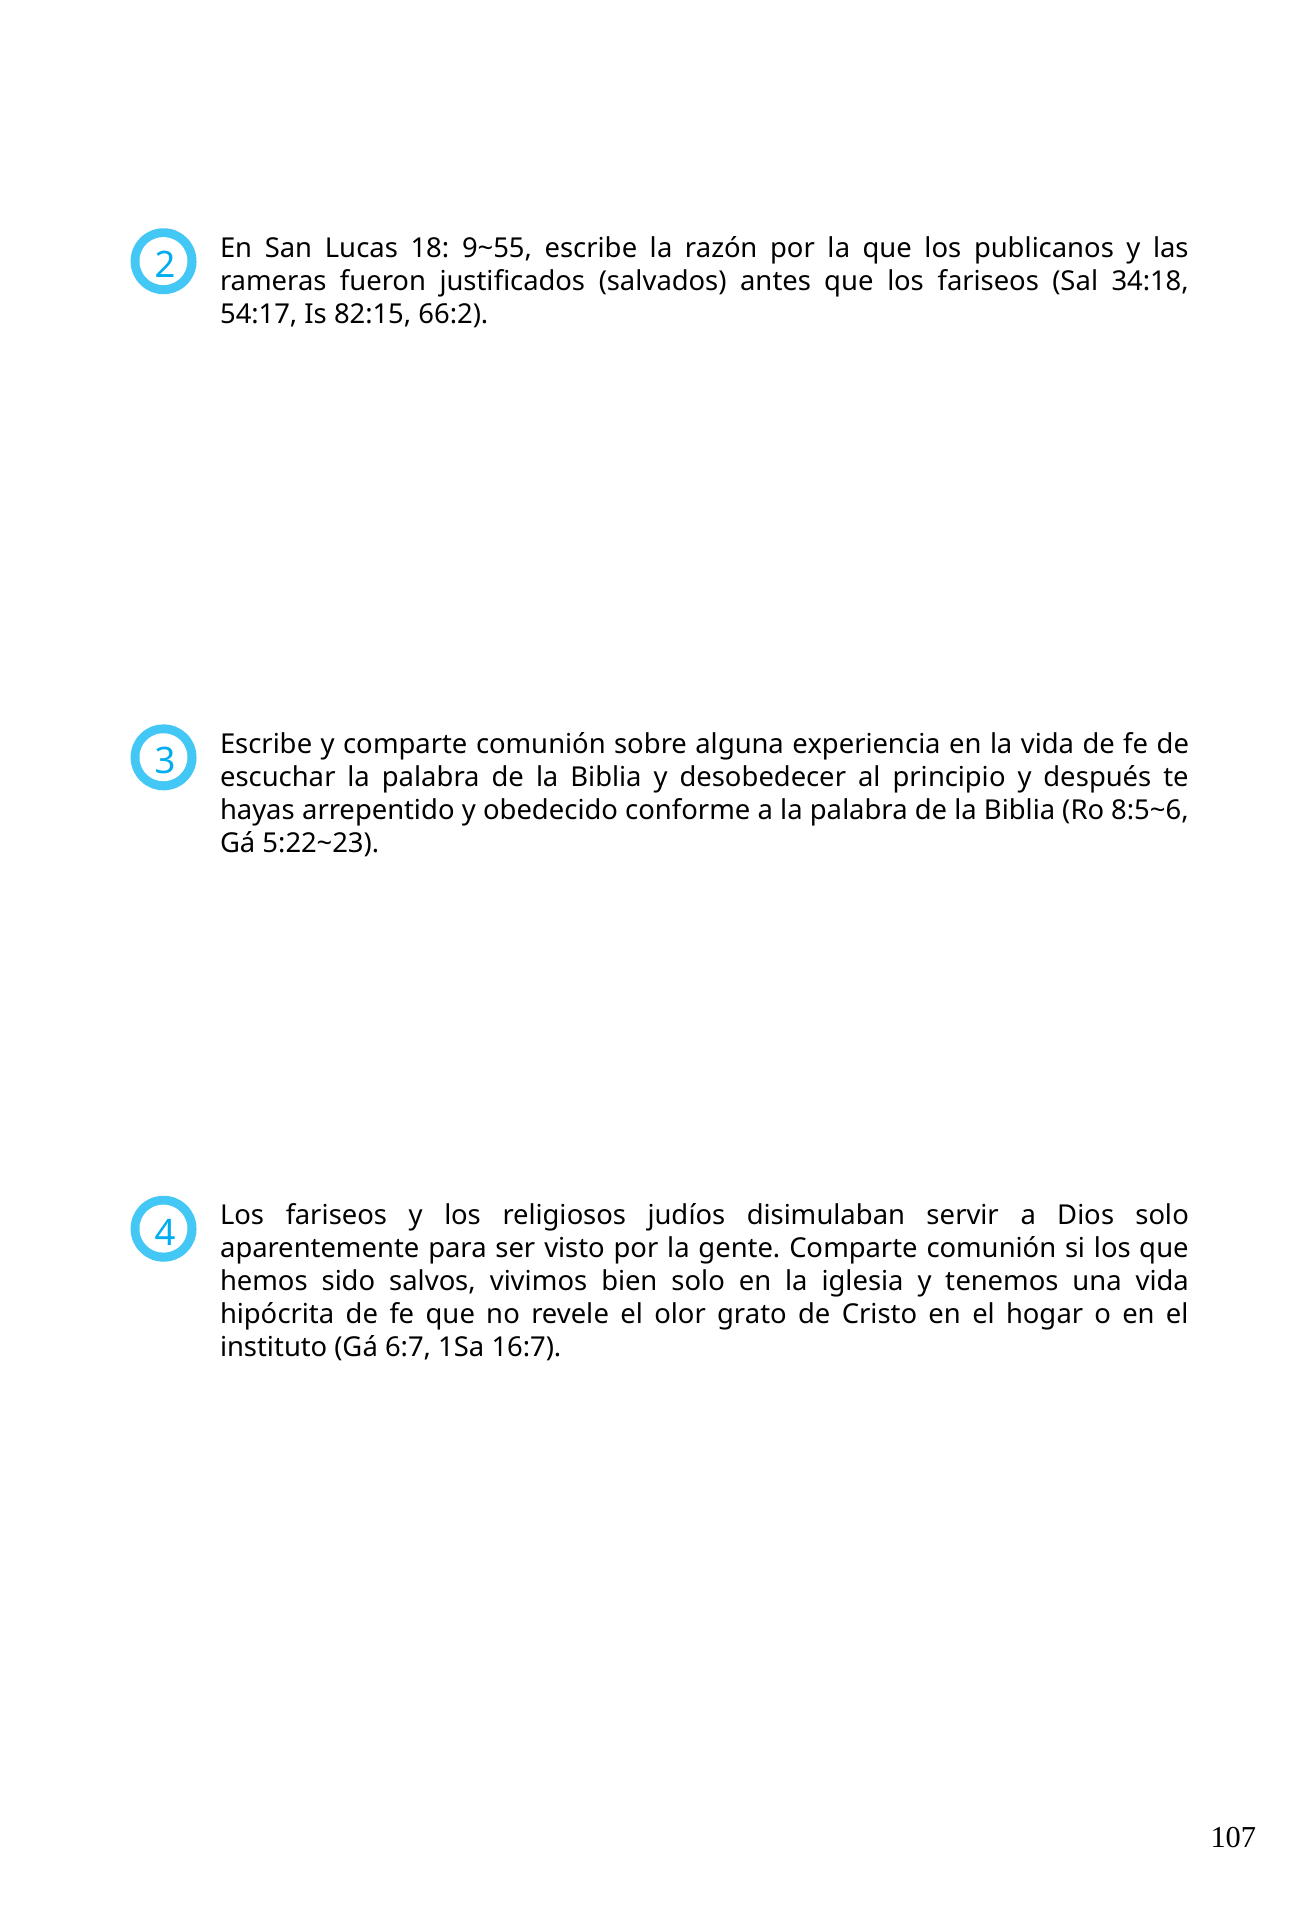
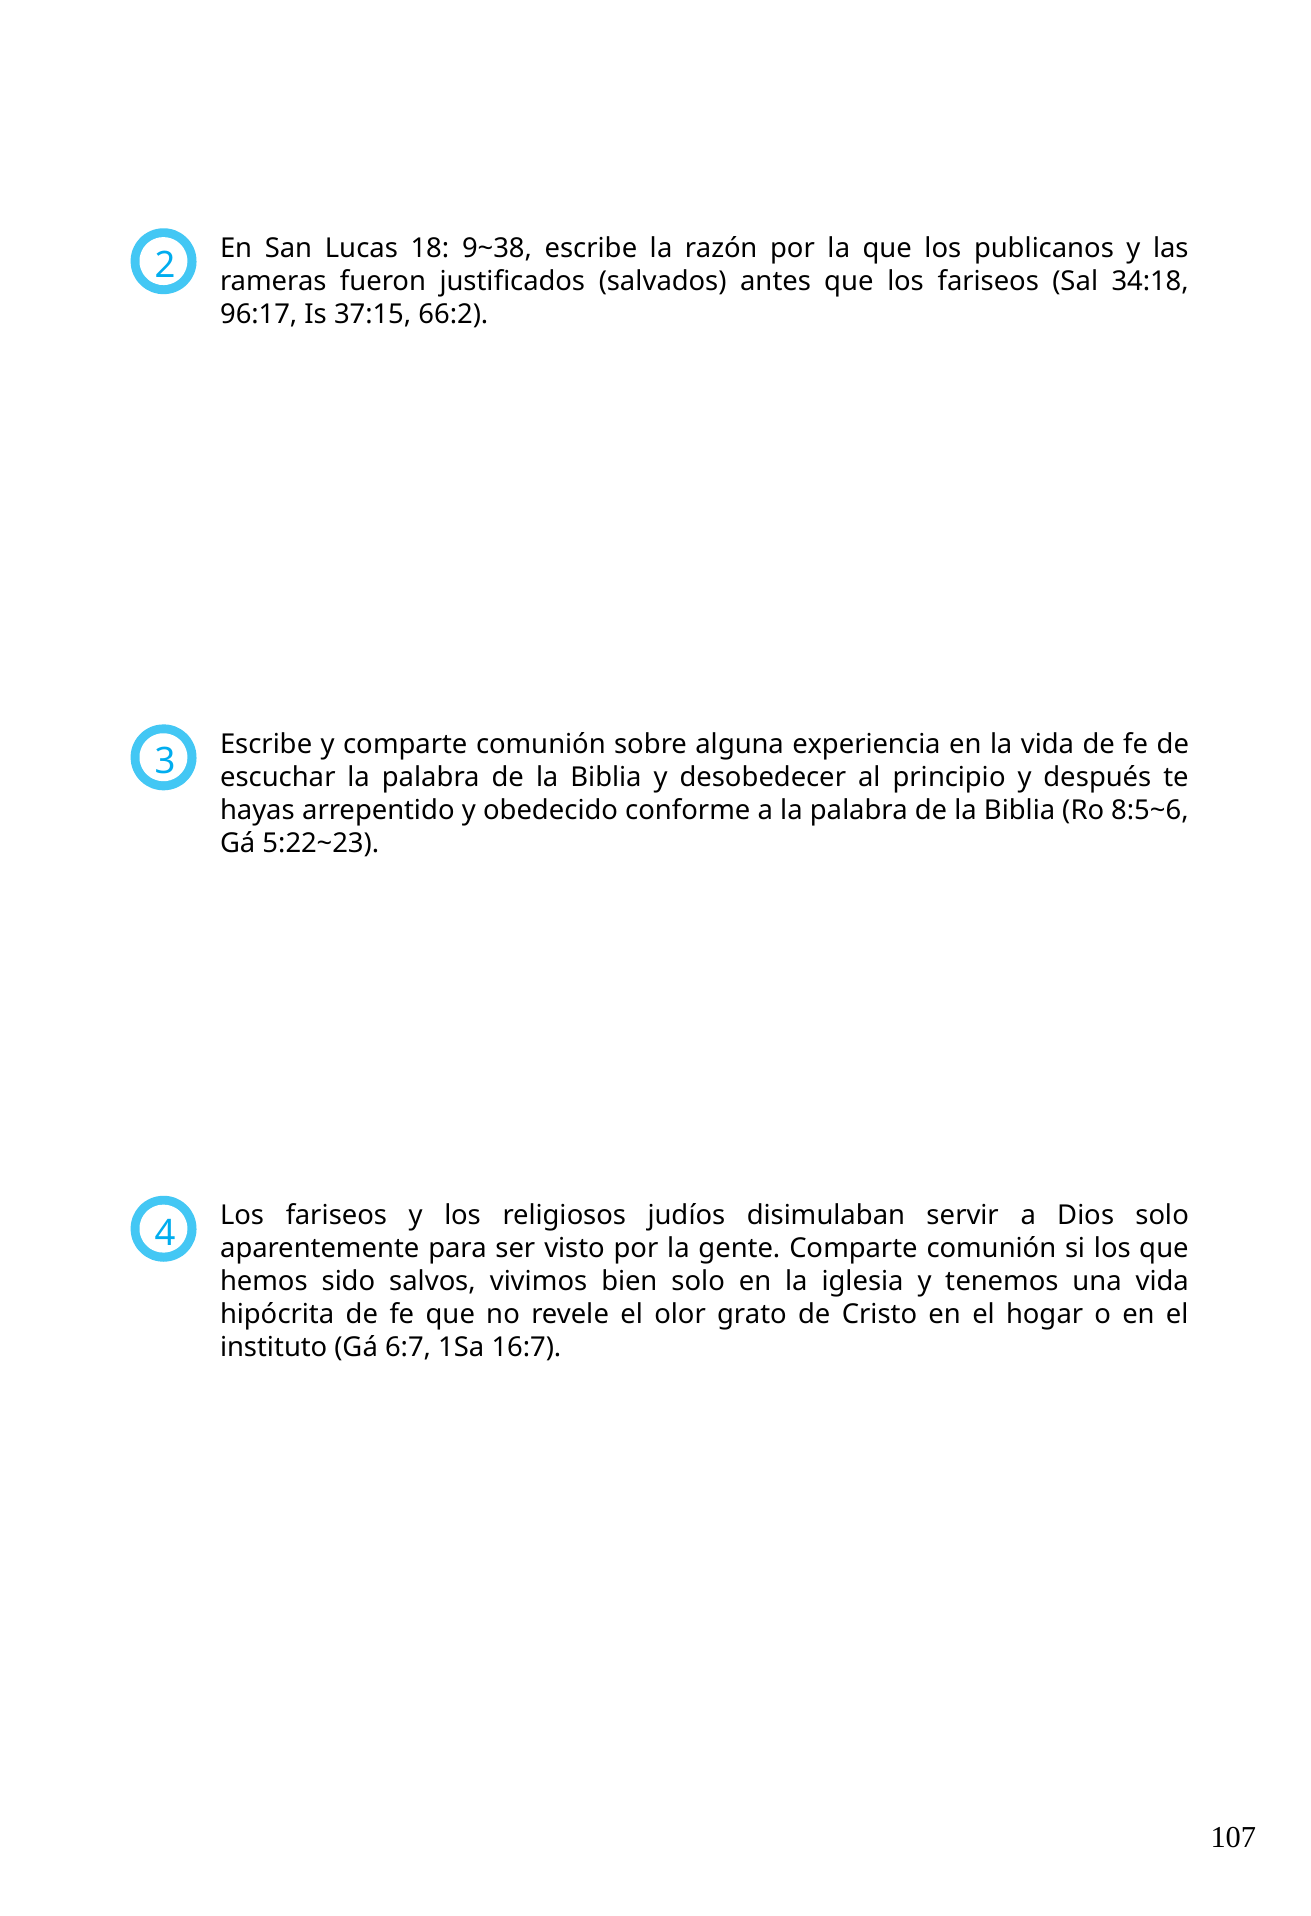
9~55: 9~55 -> 9~38
54:17: 54:17 -> 96:17
82:15: 82:15 -> 37:15
